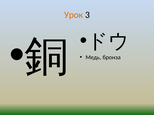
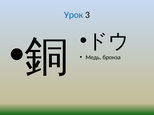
Урок colour: orange -> blue
